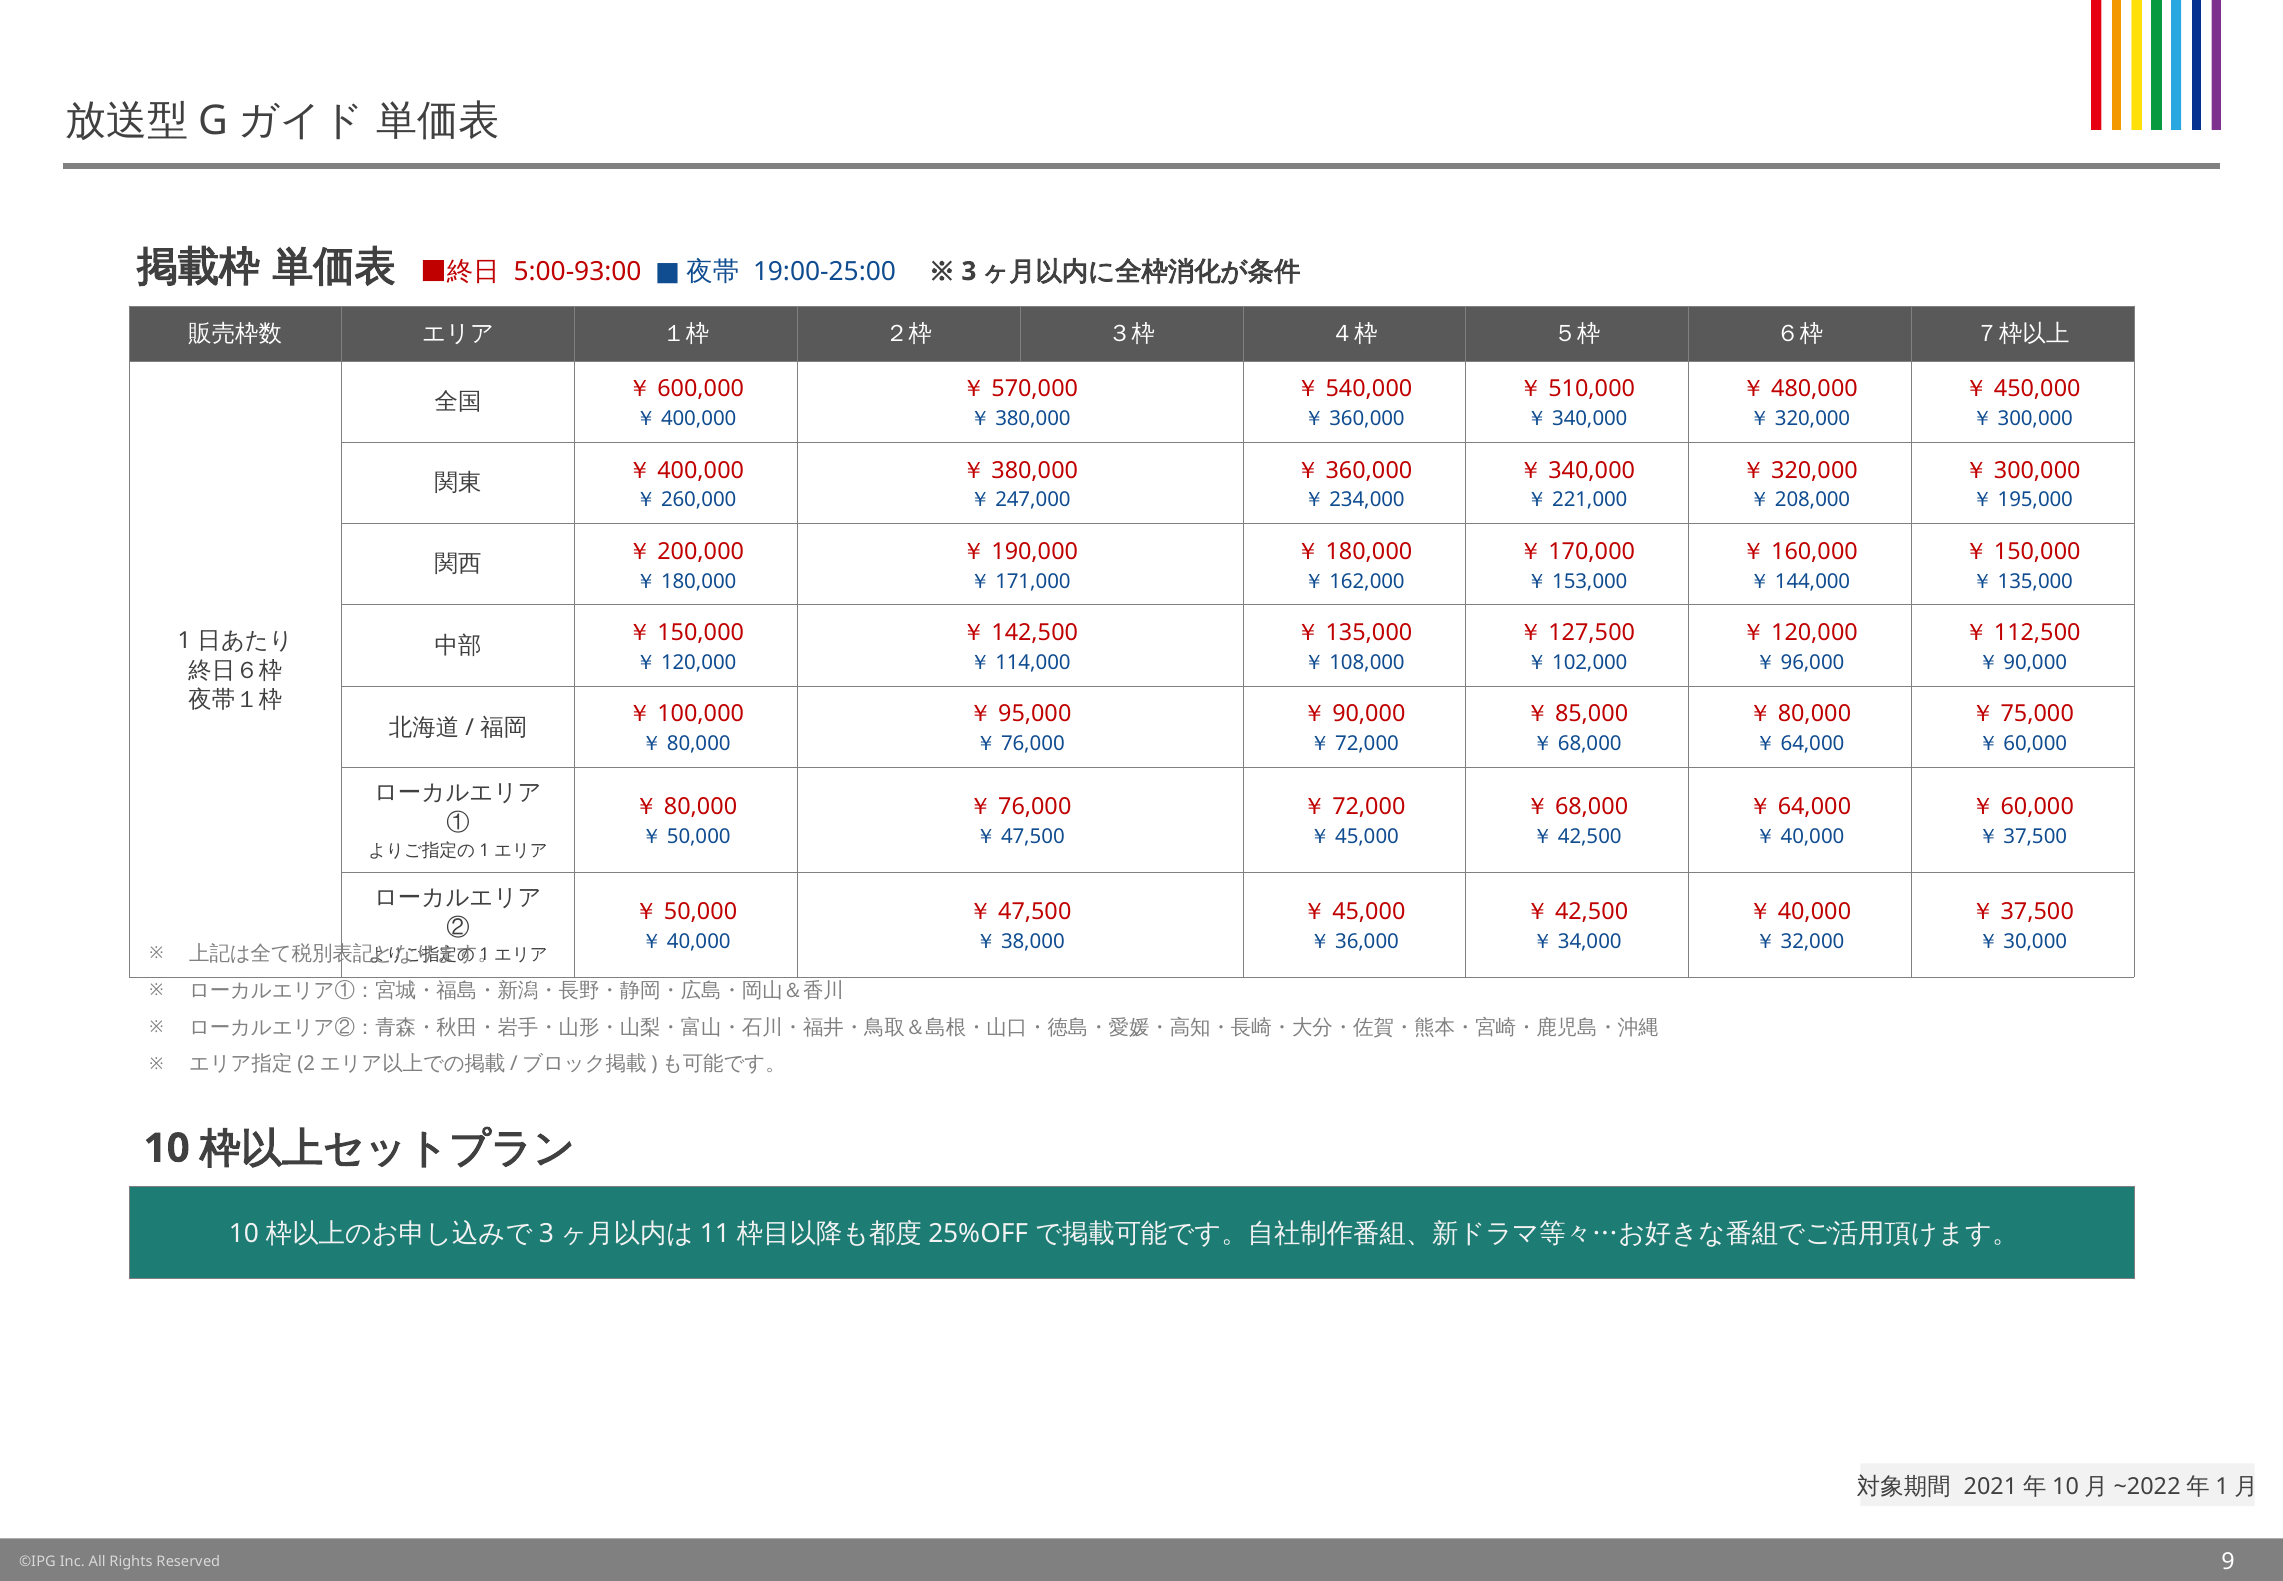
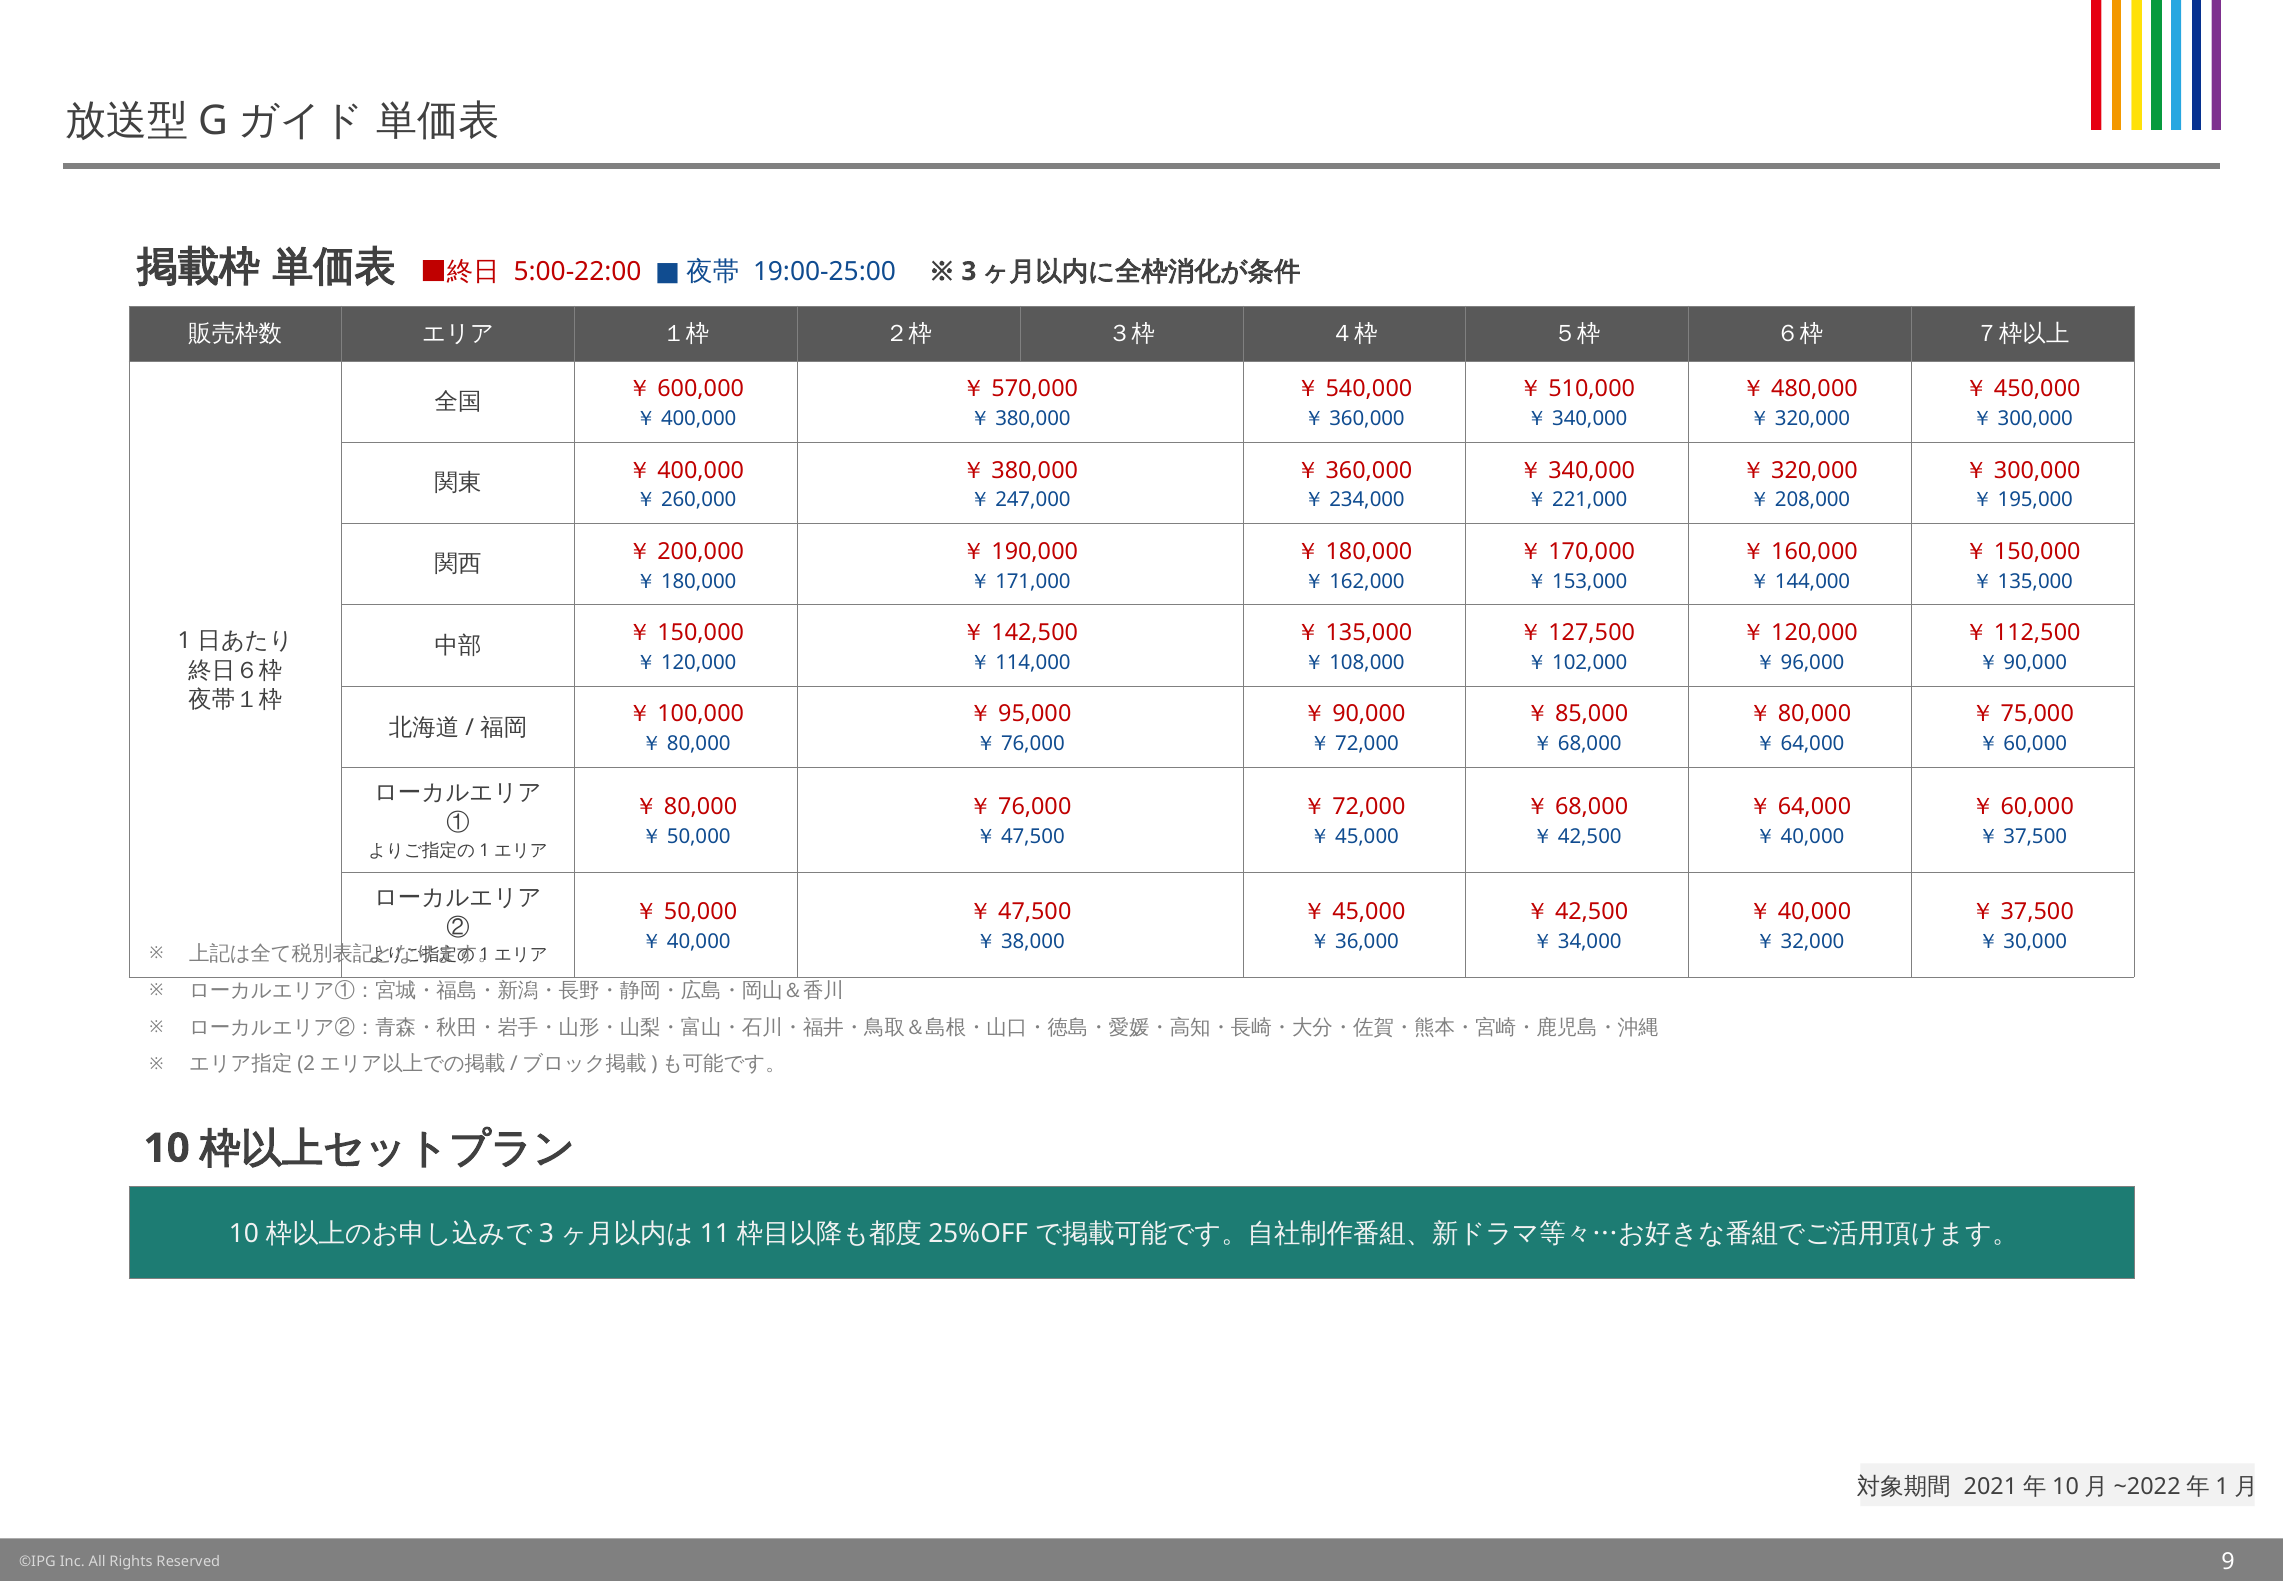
5:00-93:00: 5:00-93:00 -> 5:00-22:00
